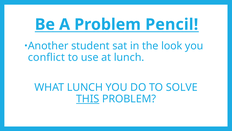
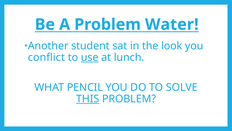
Pencil: Pencil -> Water
use underline: none -> present
WHAT LUNCH: LUNCH -> PENCIL
